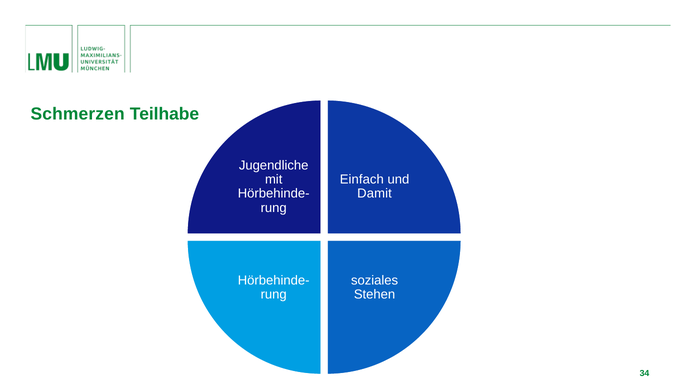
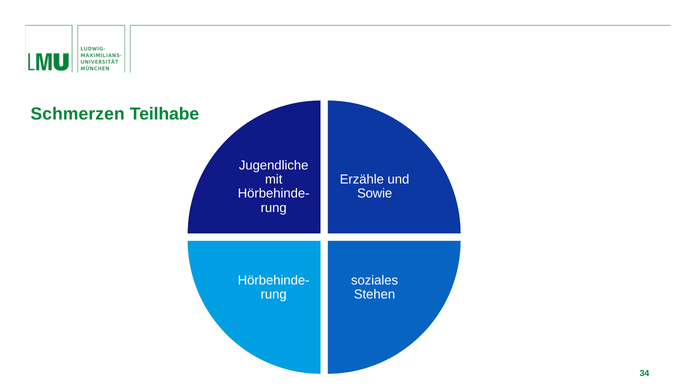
Einfach: Einfach -> Erzähle
Damit: Damit -> Sowie
